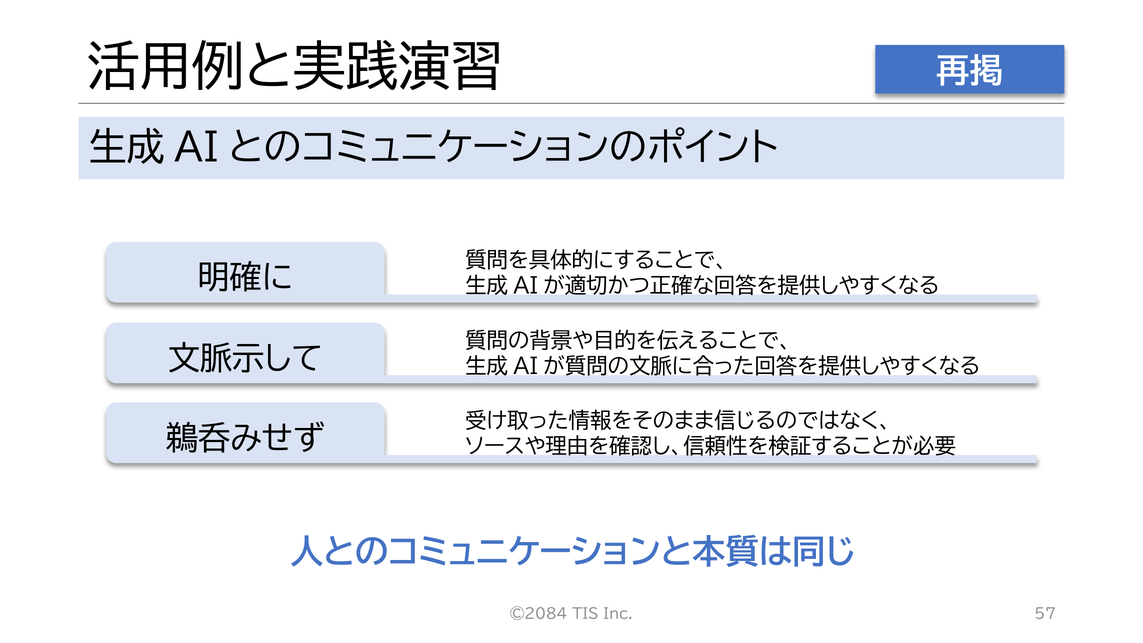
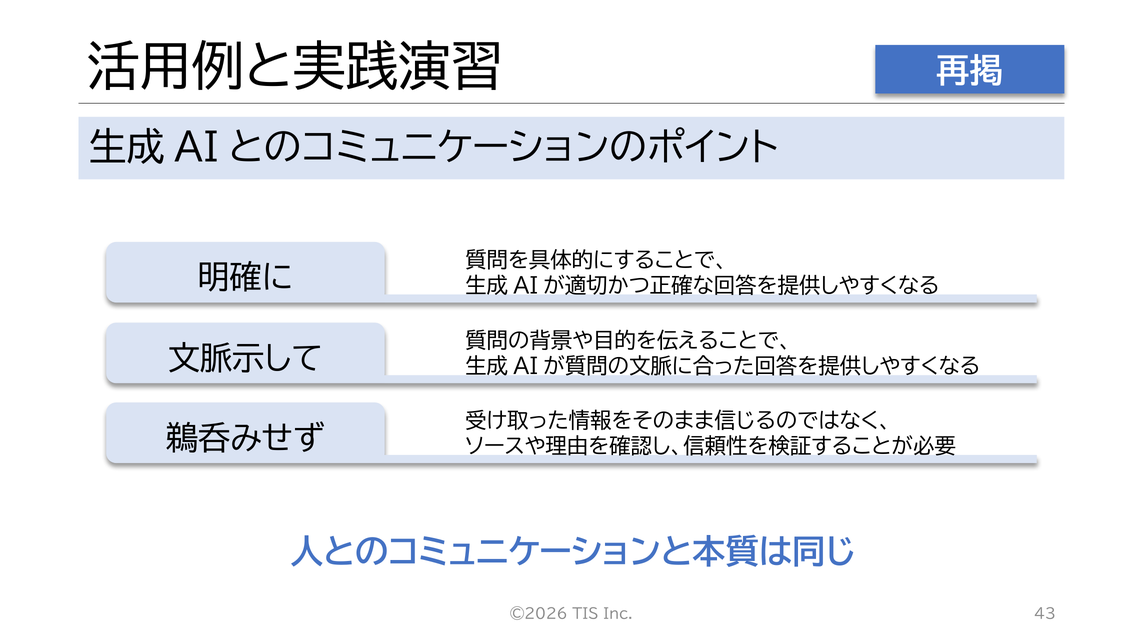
©2084: ©2084 -> ©2026
57: 57 -> 43
